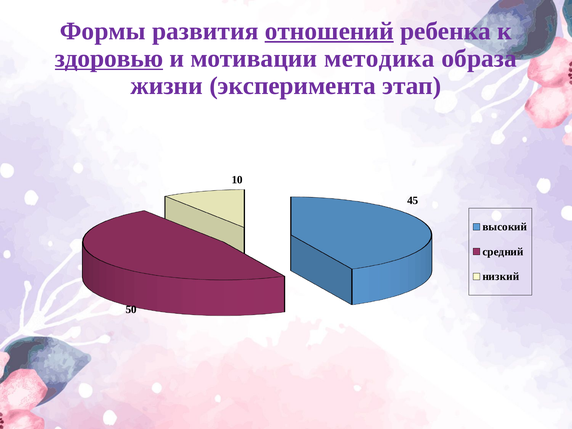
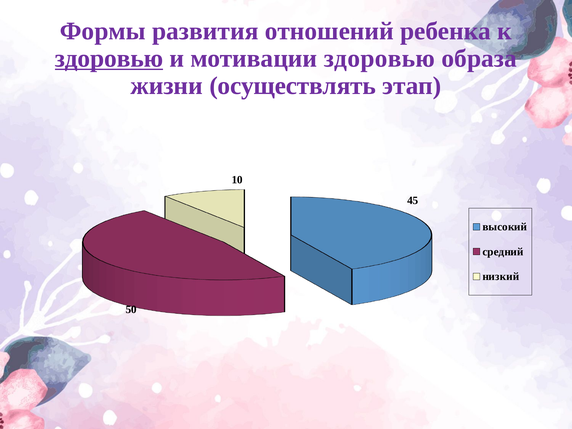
отношений underline: present -> none
мотивации методика: методика -> здоровью
эксперимента: эксперимента -> осуществлять
